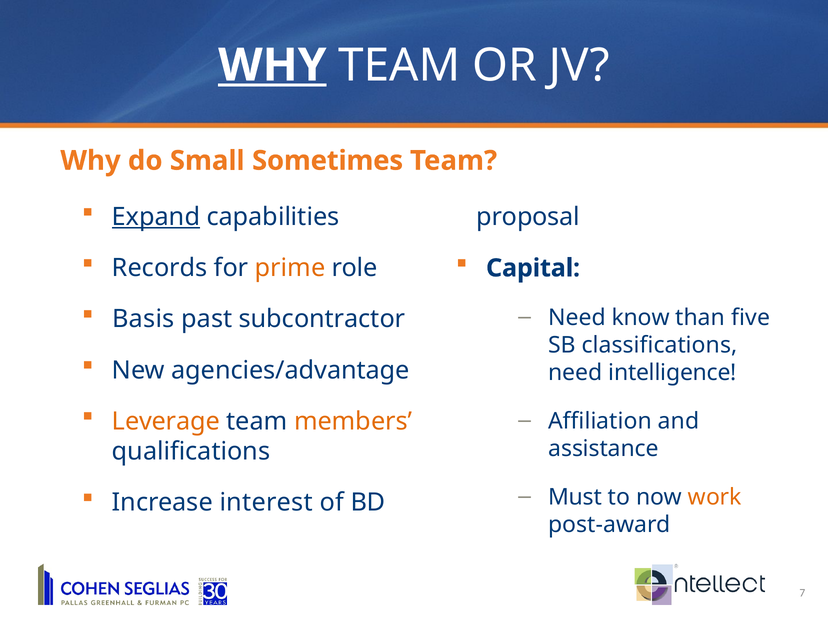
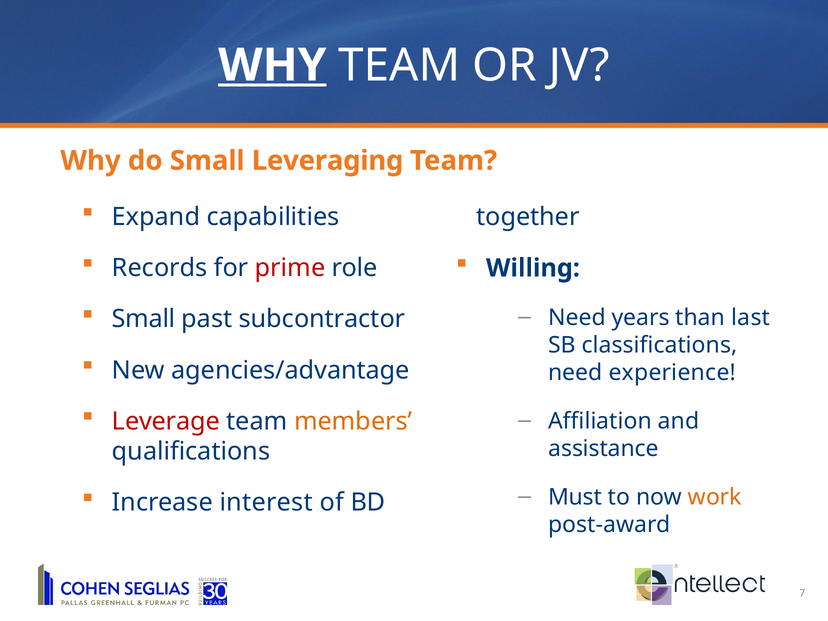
Sometimes: Sometimes -> Leveraging
Expand underline: present -> none
proposal: proposal -> together
prime colour: orange -> red
Capital: Capital -> Willing
know: know -> years
five: five -> last
Basis at (143, 319): Basis -> Small
intelligence: intelligence -> experience
Leverage colour: orange -> red
